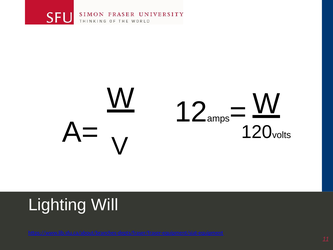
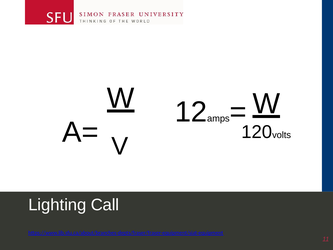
Will: Will -> Call
